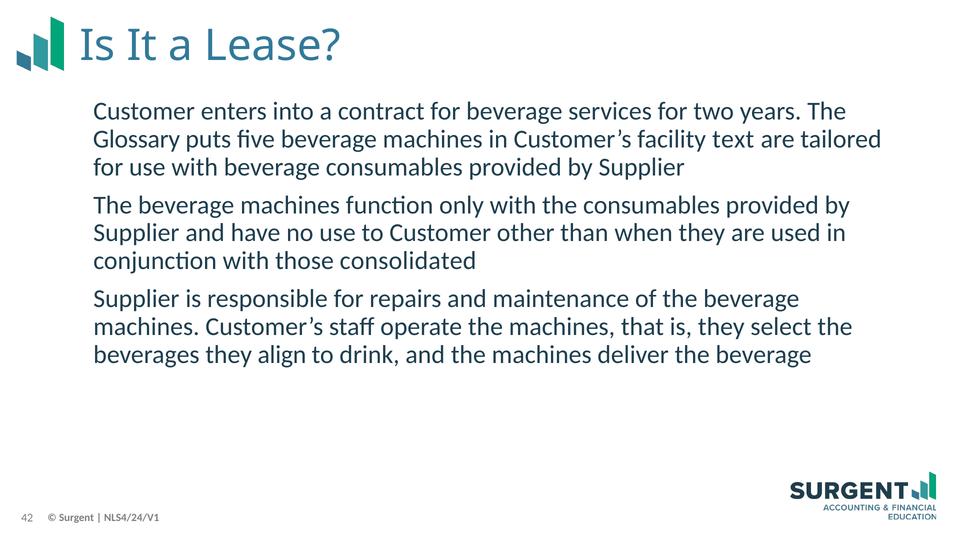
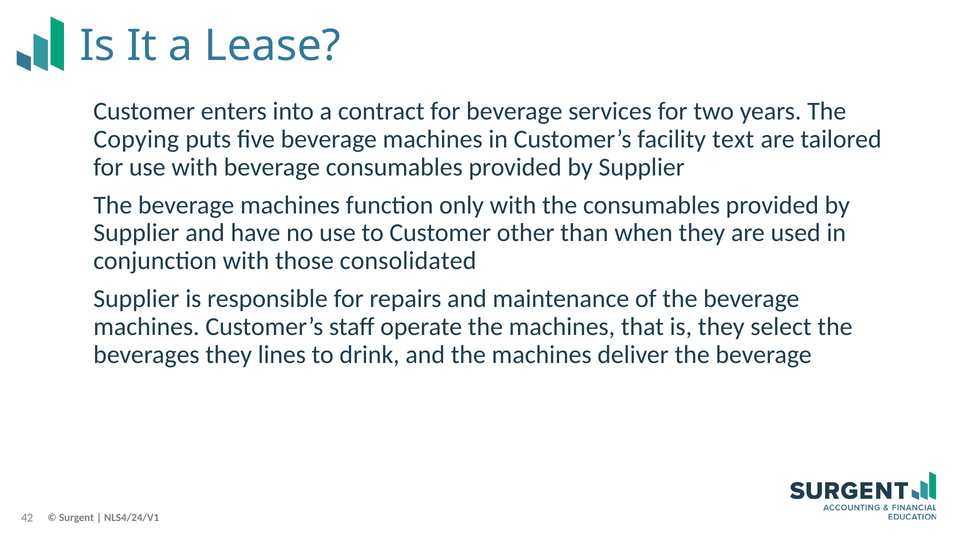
Glossary: Glossary -> Copying
align: align -> lines
